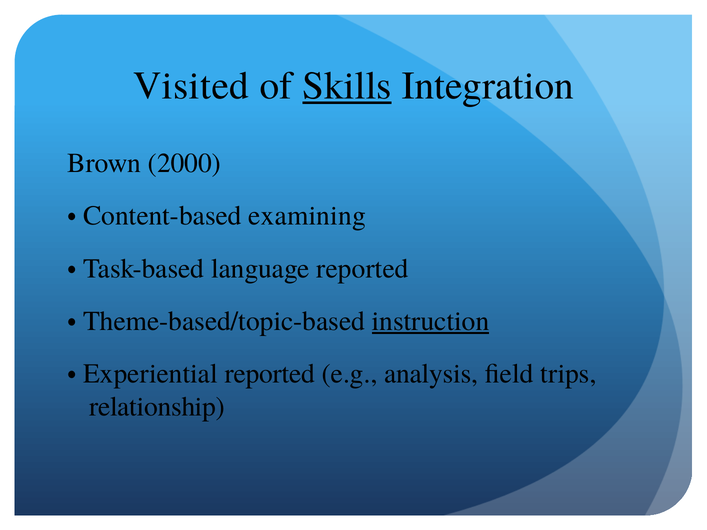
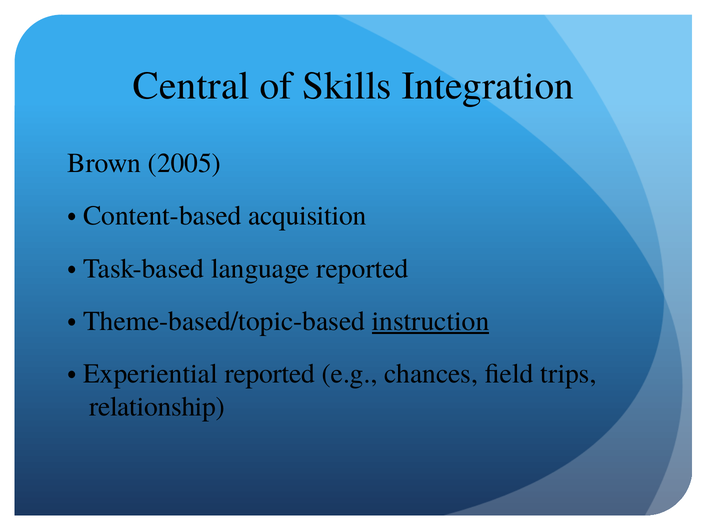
Visited: Visited -> Central
Skills underline: present -> none
2000: 2000 -> 2005
examining: examining -> acquisition
analysis: analysis -> chances
